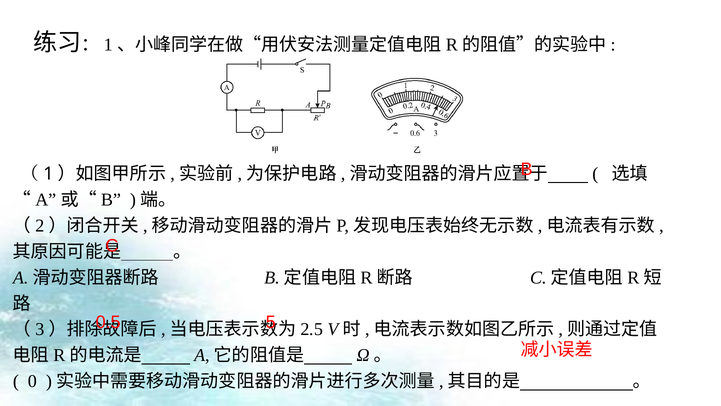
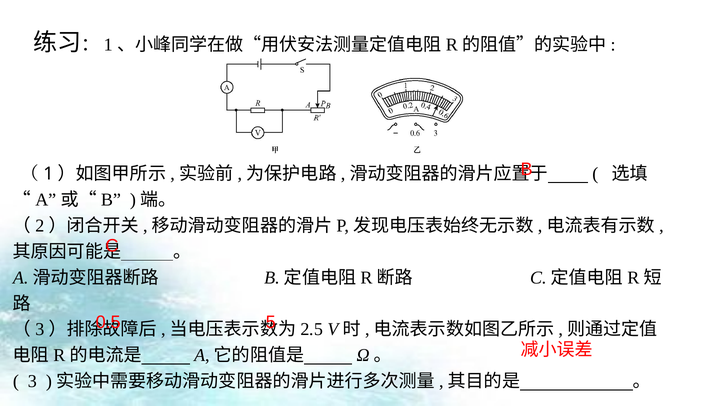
0: 0 -> 3
